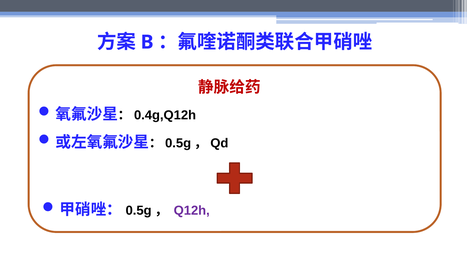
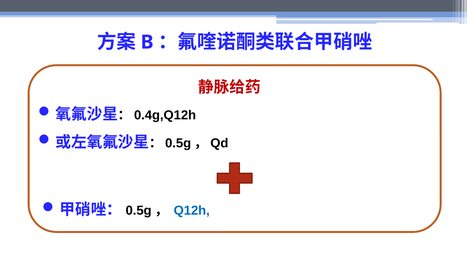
Q12h colour: purple -> blue
